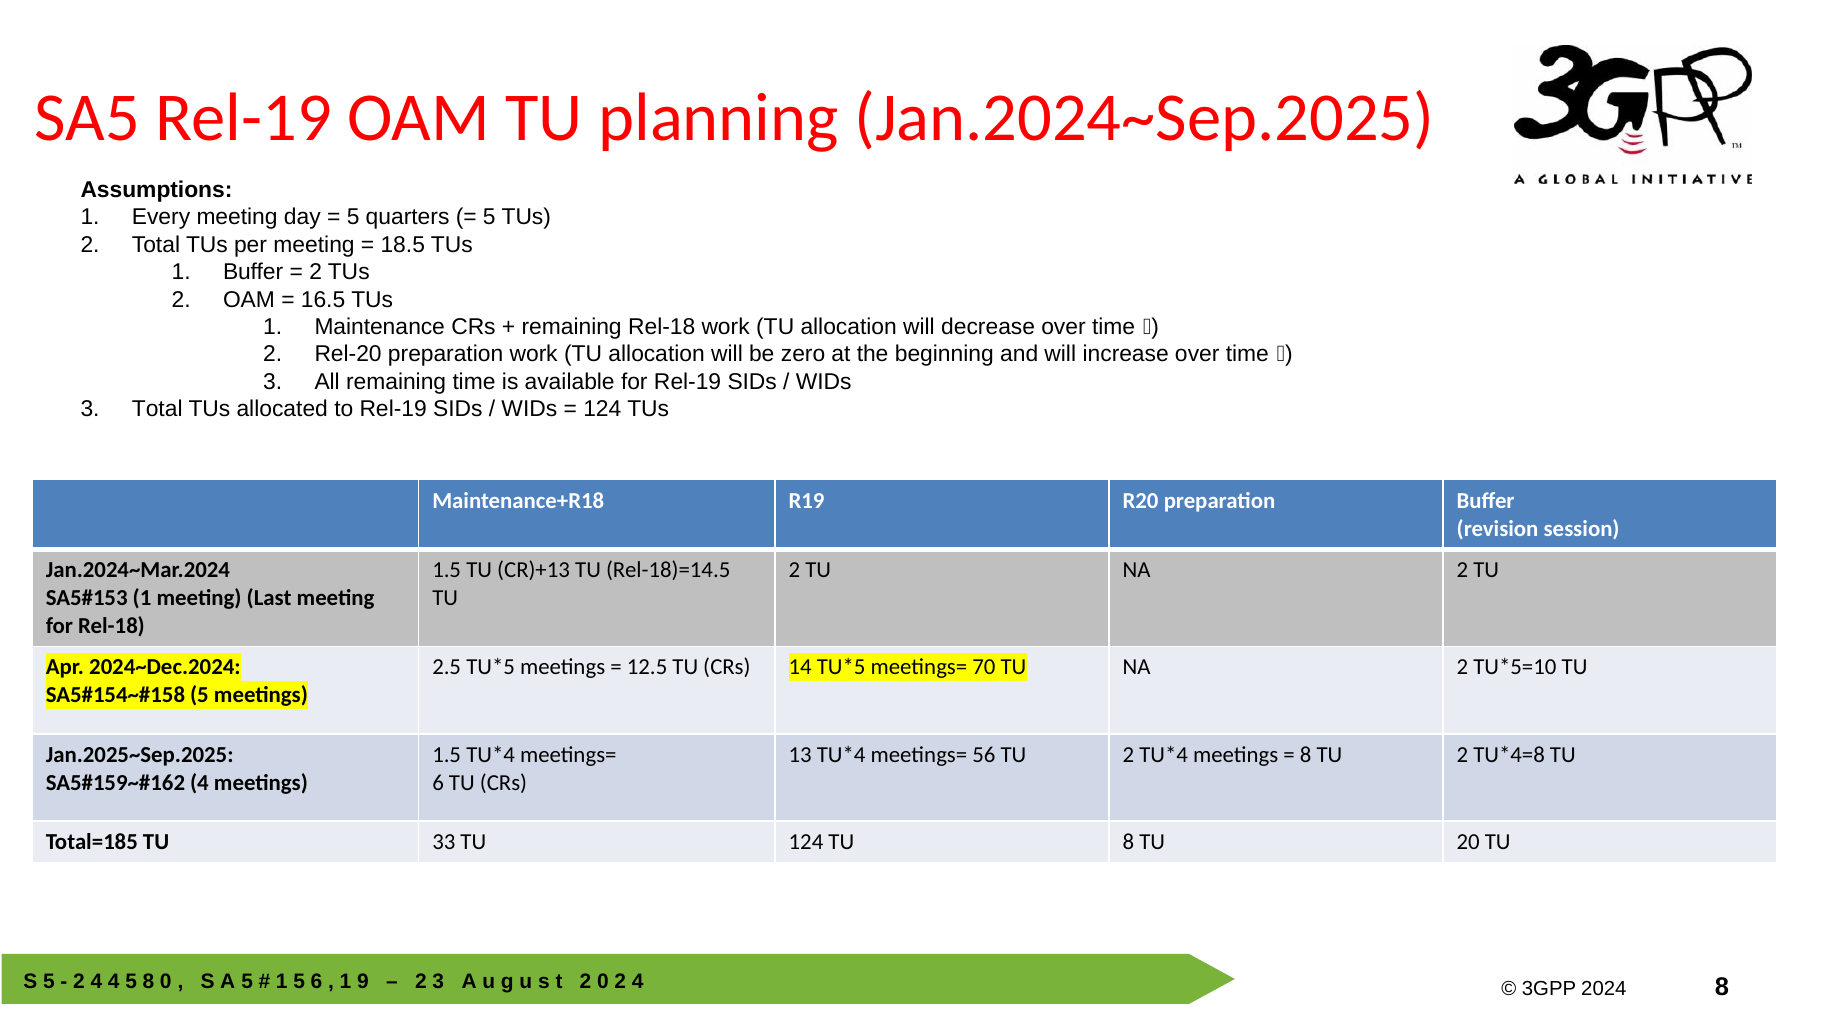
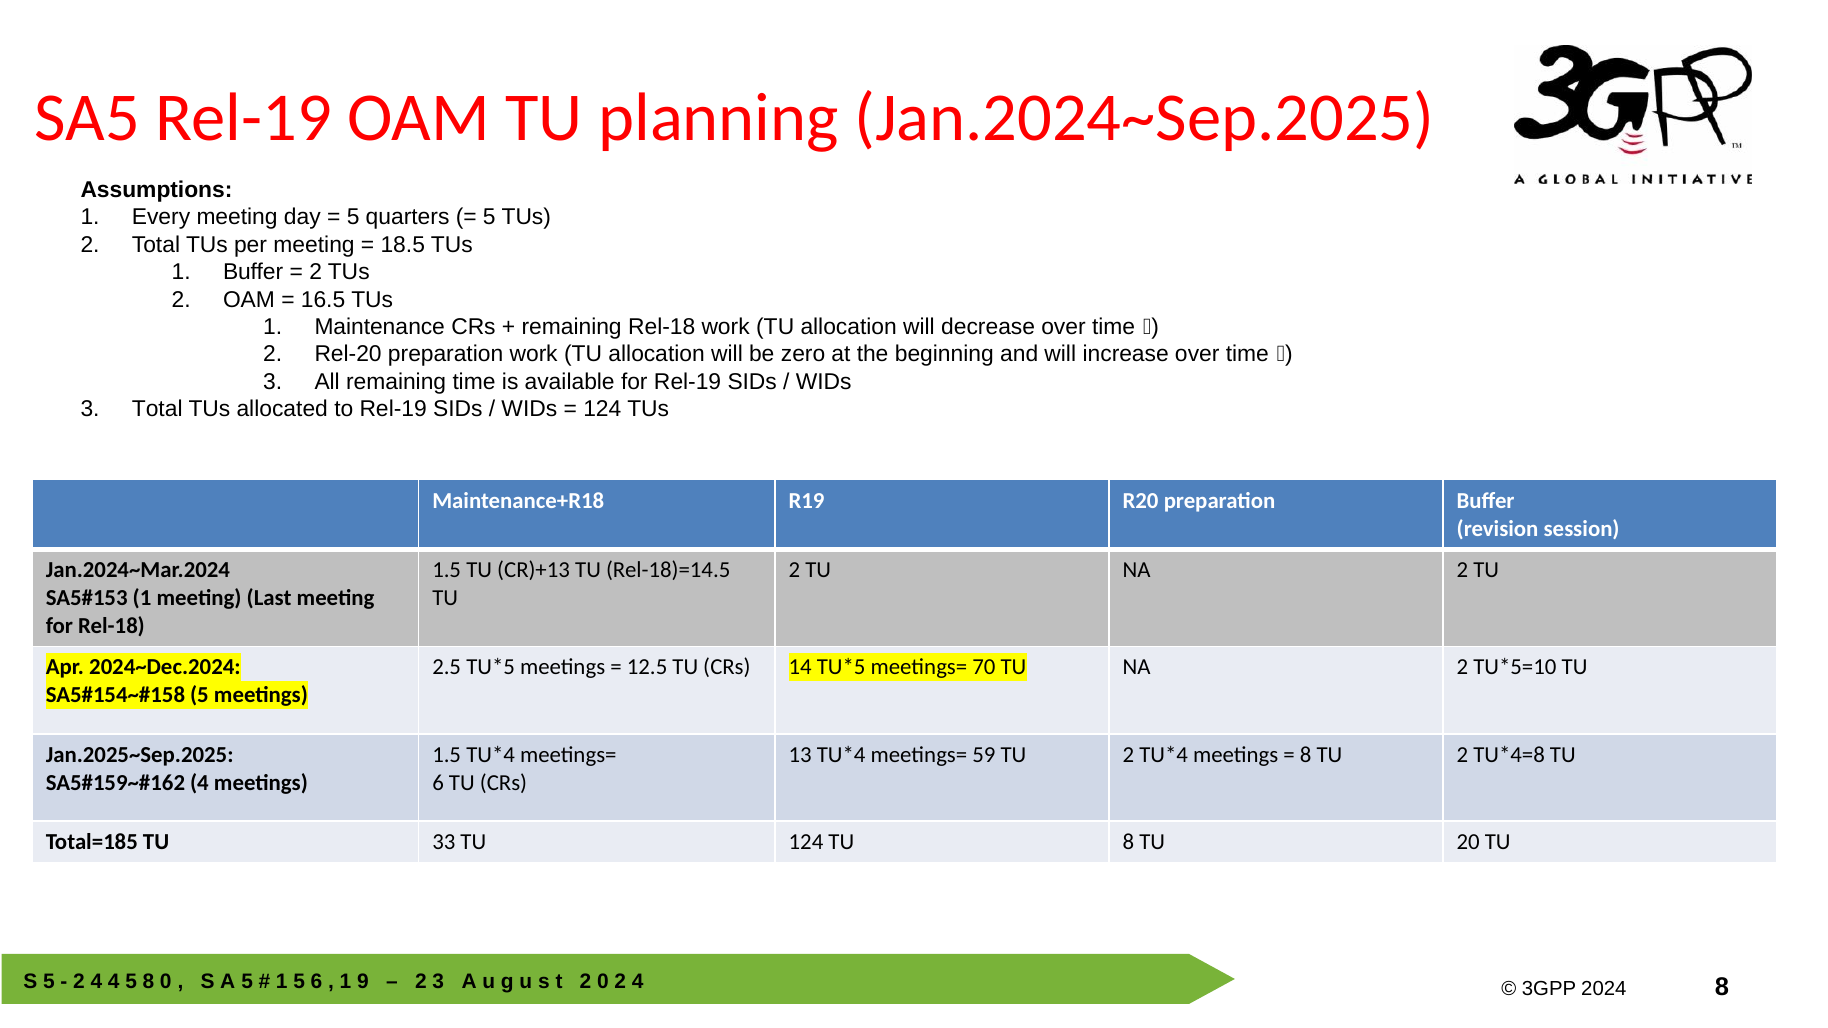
56: 56 -> 59
